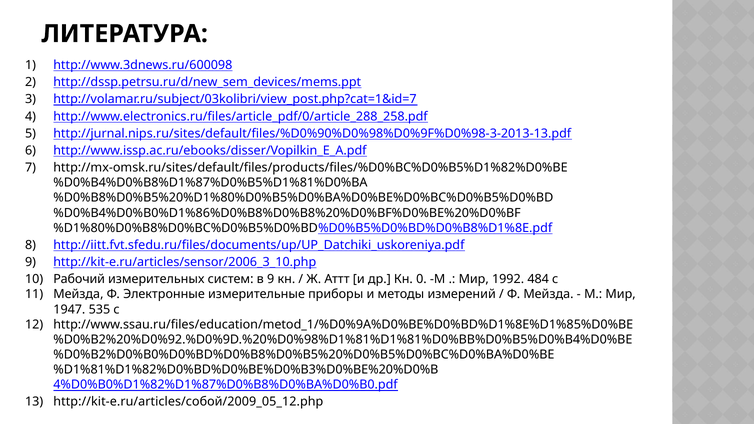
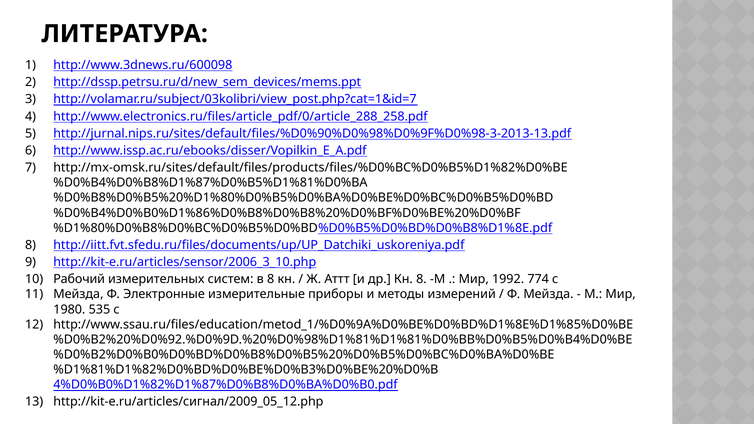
в 9: 9 -> 8
Кн 0: 0 -> 8
484: 484 -> 774
1947: 1947 -> 1980
http://kit-e.ru/articles/собой/2009_05_12.php: http://kit-e.ru/articles/собой/2009_05_12.php -> http://kit-e.ru/articles/сигнал/2009_05_12.php
